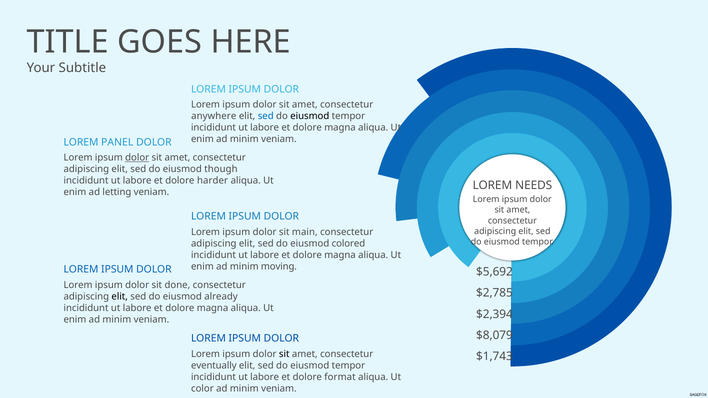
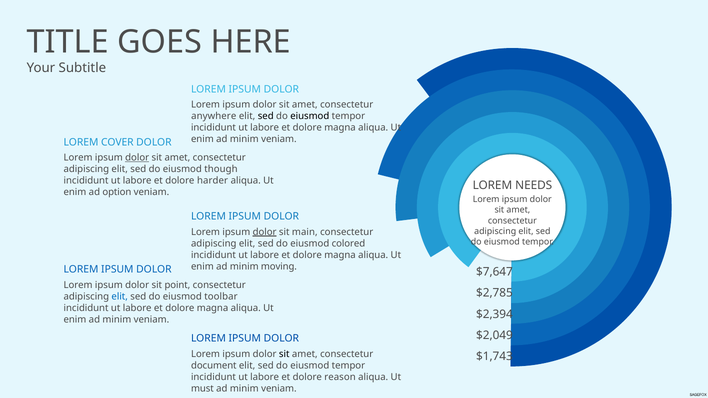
sed at (266, 116) colour: blue -> black
PANEL: PANEL -> COVER
letting: letting -> option
dolor at (265, 232) underline: none -> present
$5,692: $5,692 -> $7,647
done: done -> point
elit at (120, 297) colour: black -> blue
already: already -> toolbar
$8,079: $8,079 -> $2,049
eventually: eventually -> document
format: format -> reason
color: color -> must
